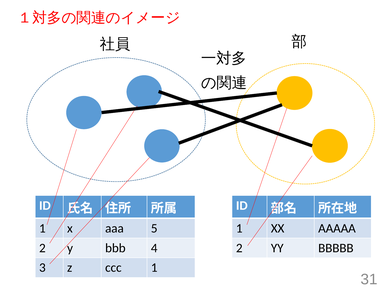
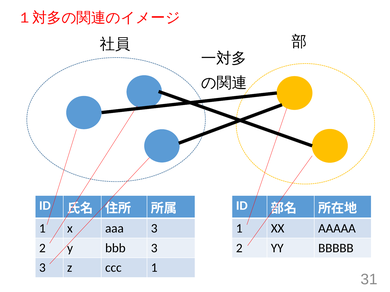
aaa 5: 5 -> 3
bbb 4: 4 -> 3
